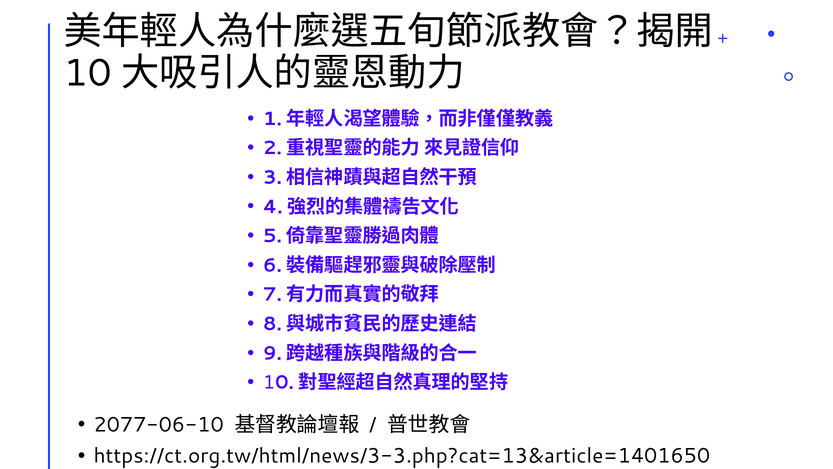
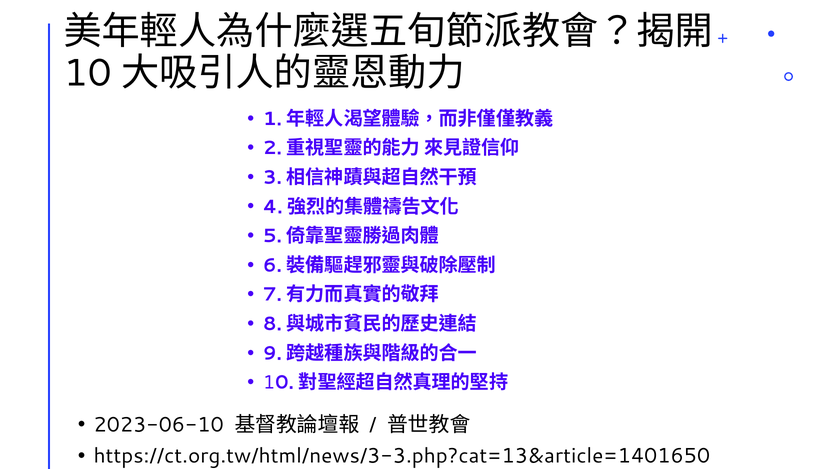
2077-06-10: 2077-06-10 -> 2023-06-10
